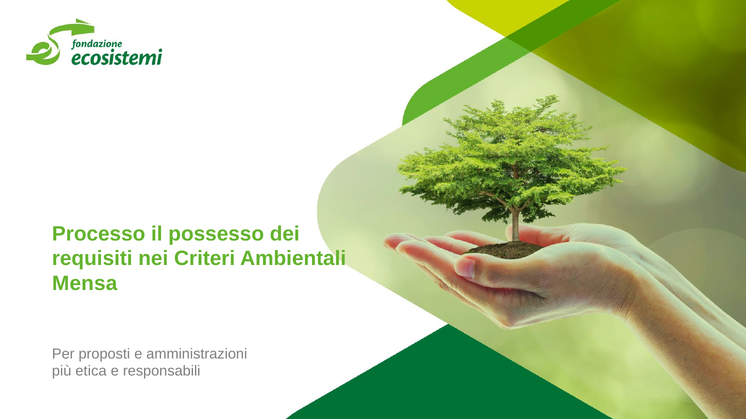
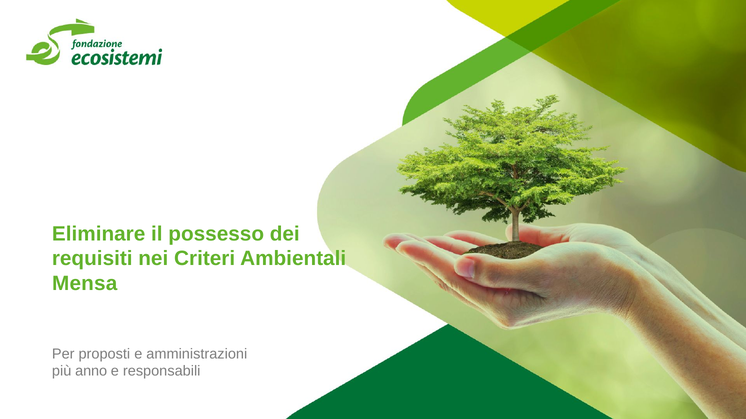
Processo: Processo -> Eliminare
etica: etica -> anno
